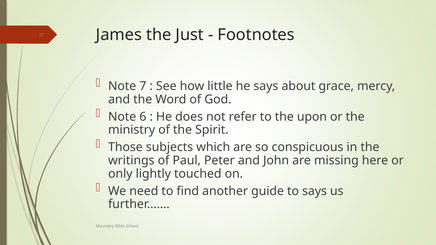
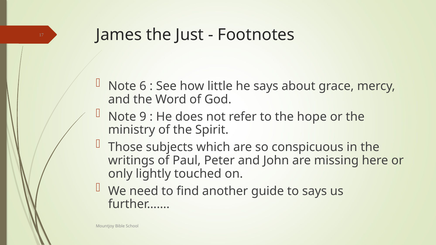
7: 7 -> 6
6: 6 -> 9
upon: upon -> hope
